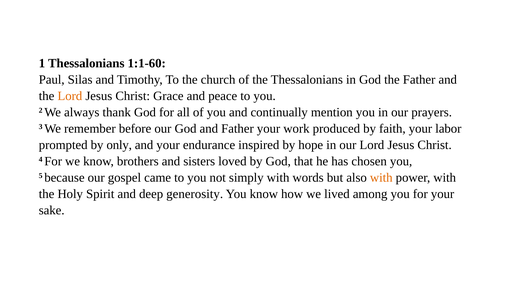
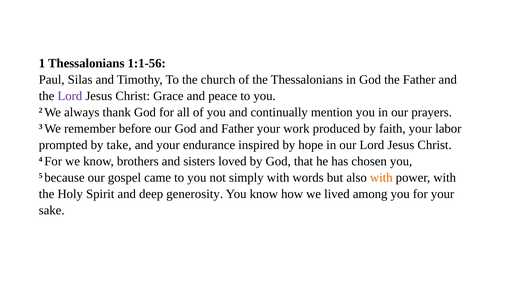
1:1-60: 1:1-60 -> 1:1-56
Lord at (70, 96) colour: orange -> purple
only: only -> take
